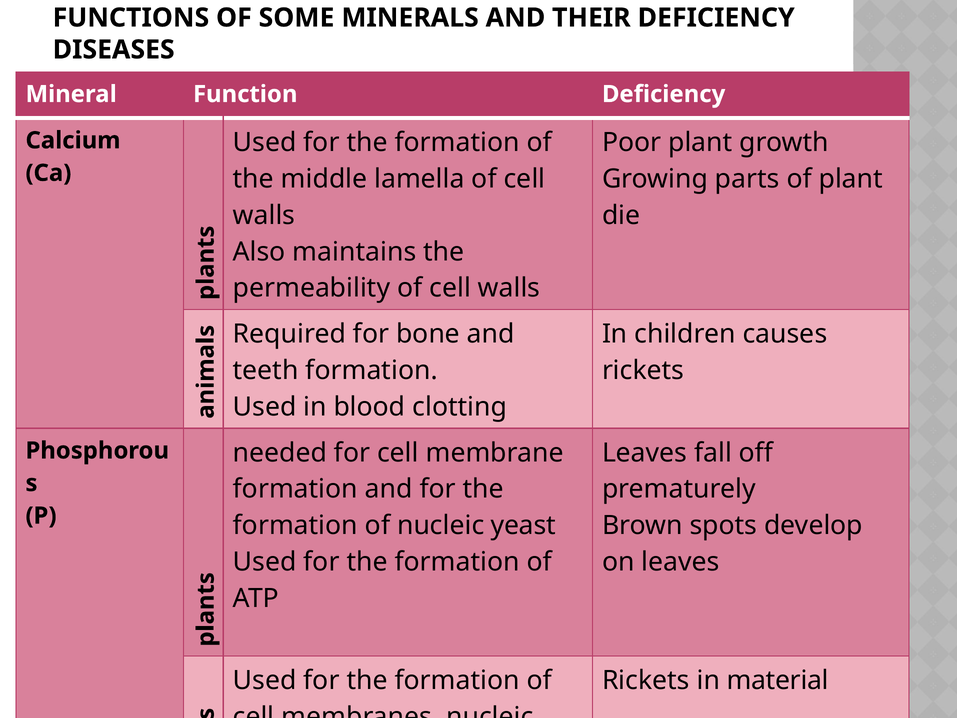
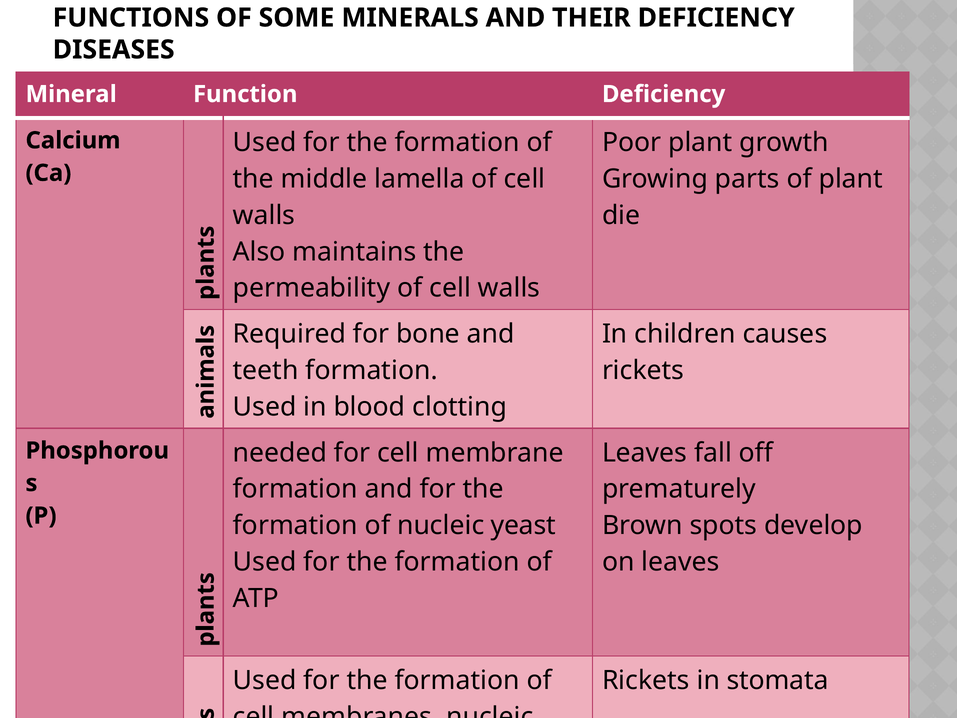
material: material -> stomata
